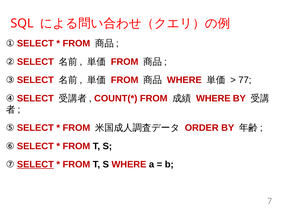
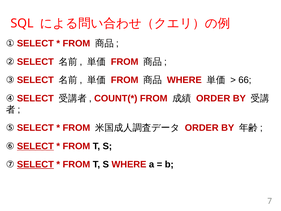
77: 77 -> 66
WHERE at (213, 98): WHERE -> ORDER
SELECT at (35, 146) underline: none -> present
